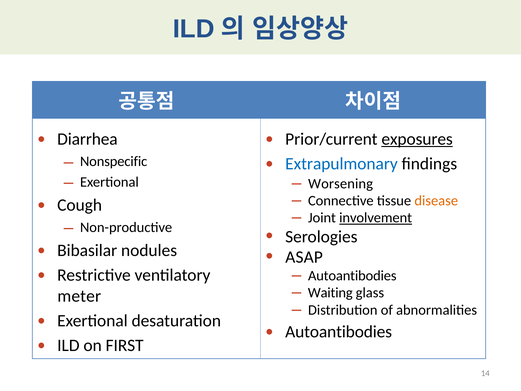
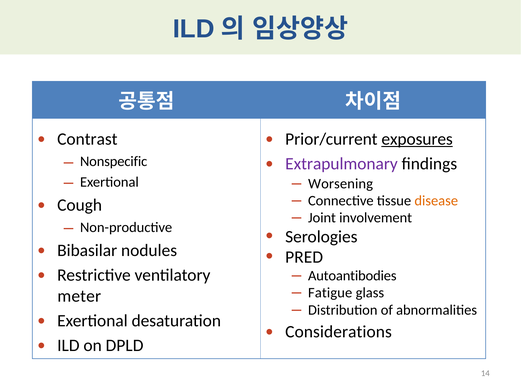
Diarrhea: Diarrhea -> Contrast
Extrapulmonary colour: blue -> purple
involvement underline: present -> none
ASAP: ASAP -> PRED
Waiting: Waiting -> Fatigue
Autoantibodies at (339, 332): Autoantibodies -> Considerations
FIRST: FIRST -> DPLD
